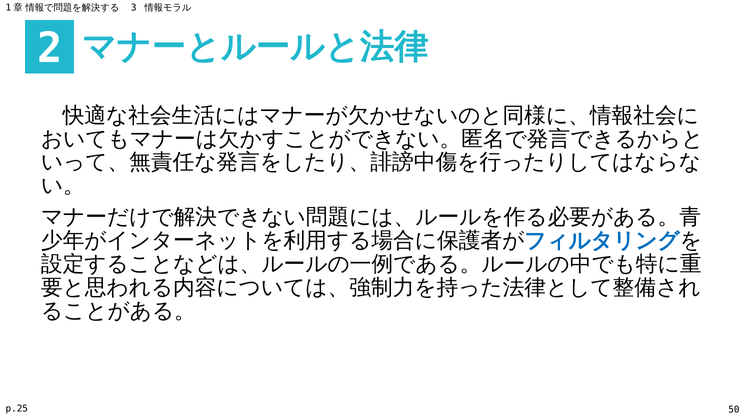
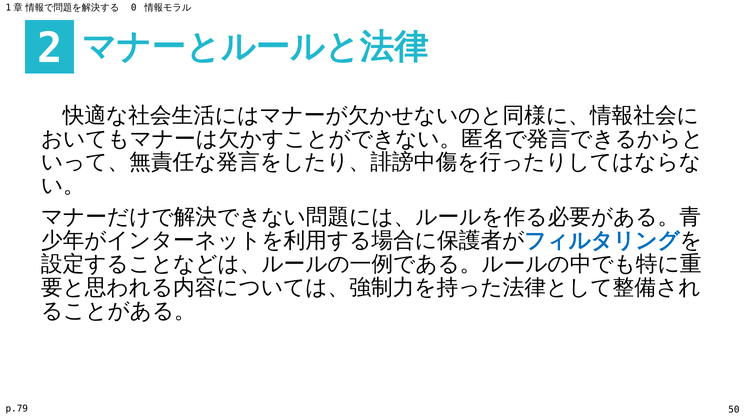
3: 3 -> 0
p.25: p.25 -> p.79
